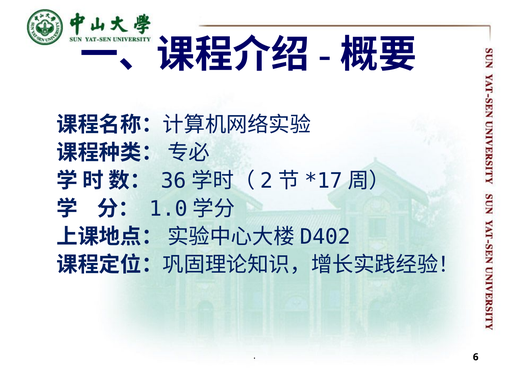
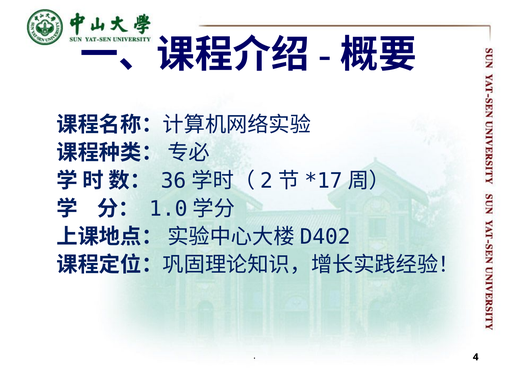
6: 6 -> 4
